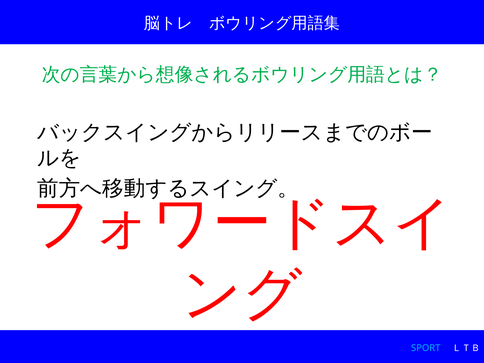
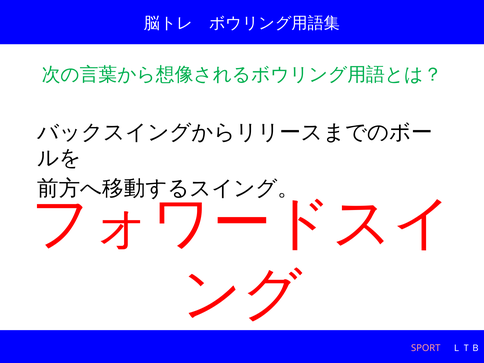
SPORT colour: light blue -> pink
